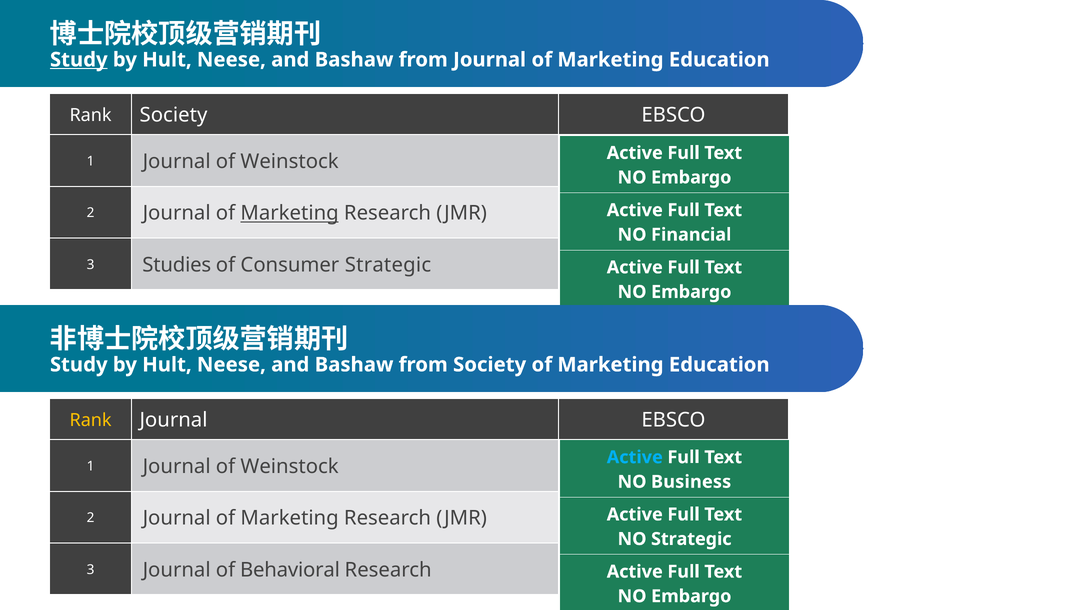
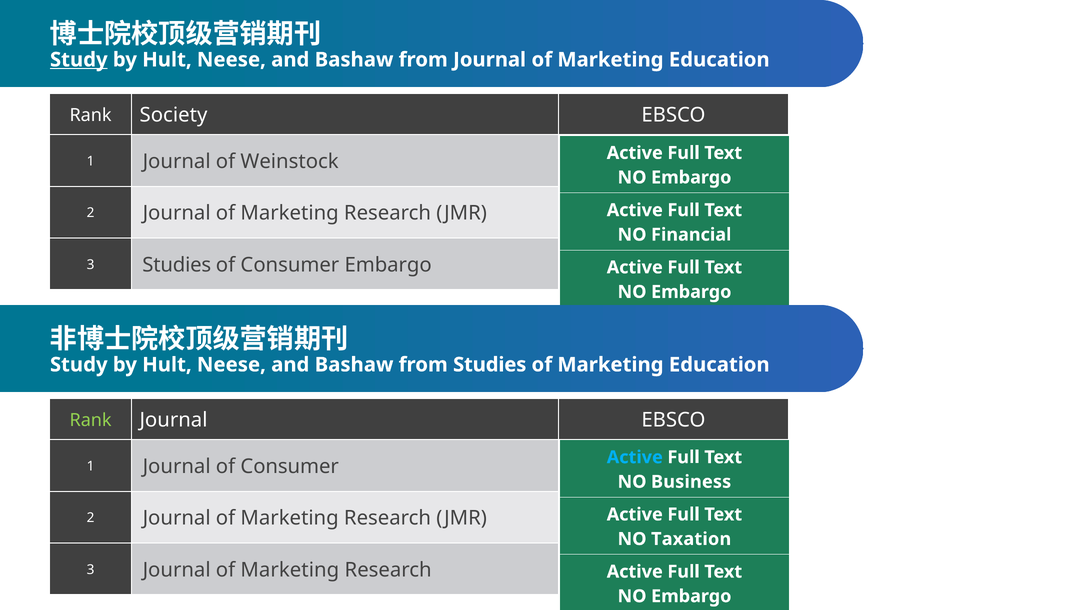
Marketing at (290, 213) underline: present -> none
Consumer Strategic: Strategic -> Embargo
from Society: Society -> Studies
Rank at (91, 420) colour: yellow -> light green
Weinstock at (290, 467): Weinstock -> Consumer
NO Strategic: Strategic -> Taxation
3 Journal of Behavioral: Behavioral -> Marketing
